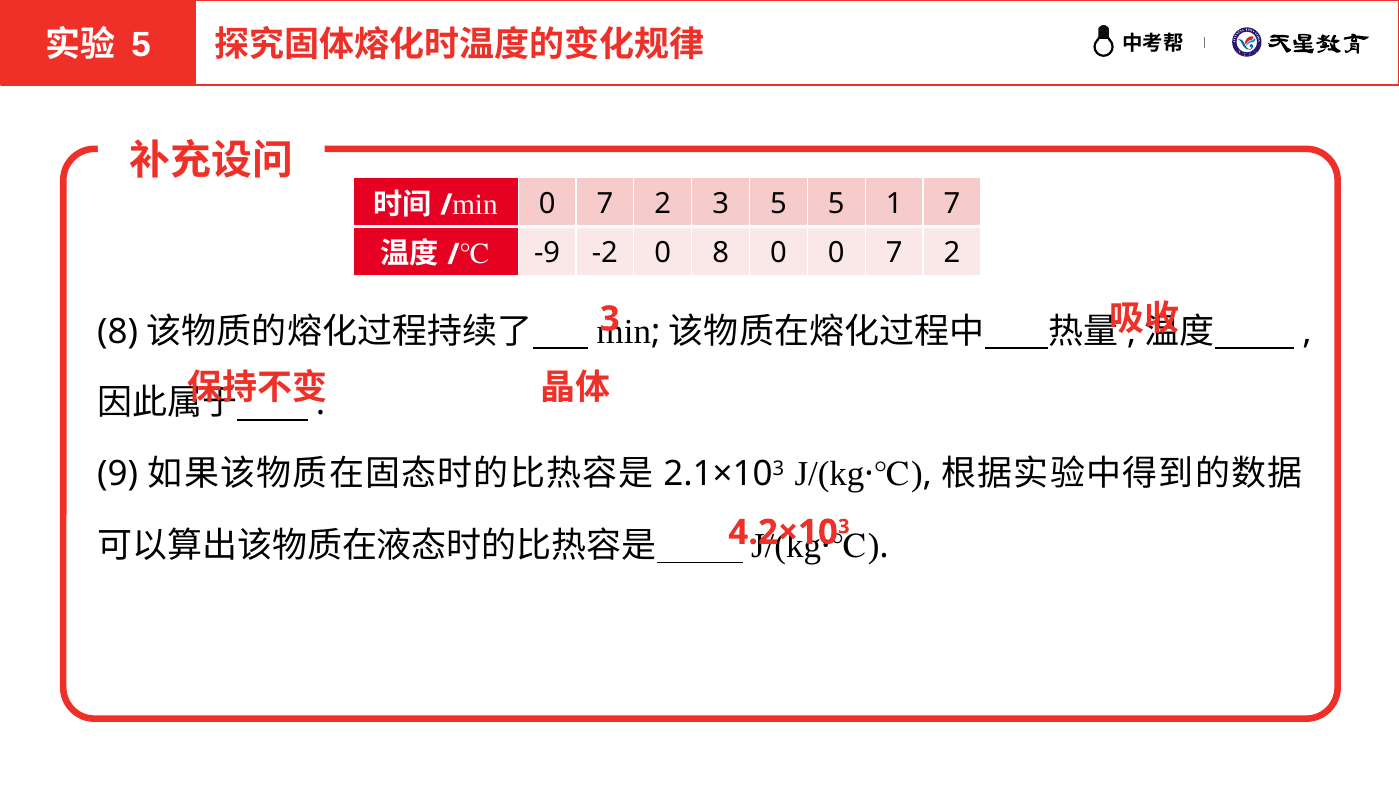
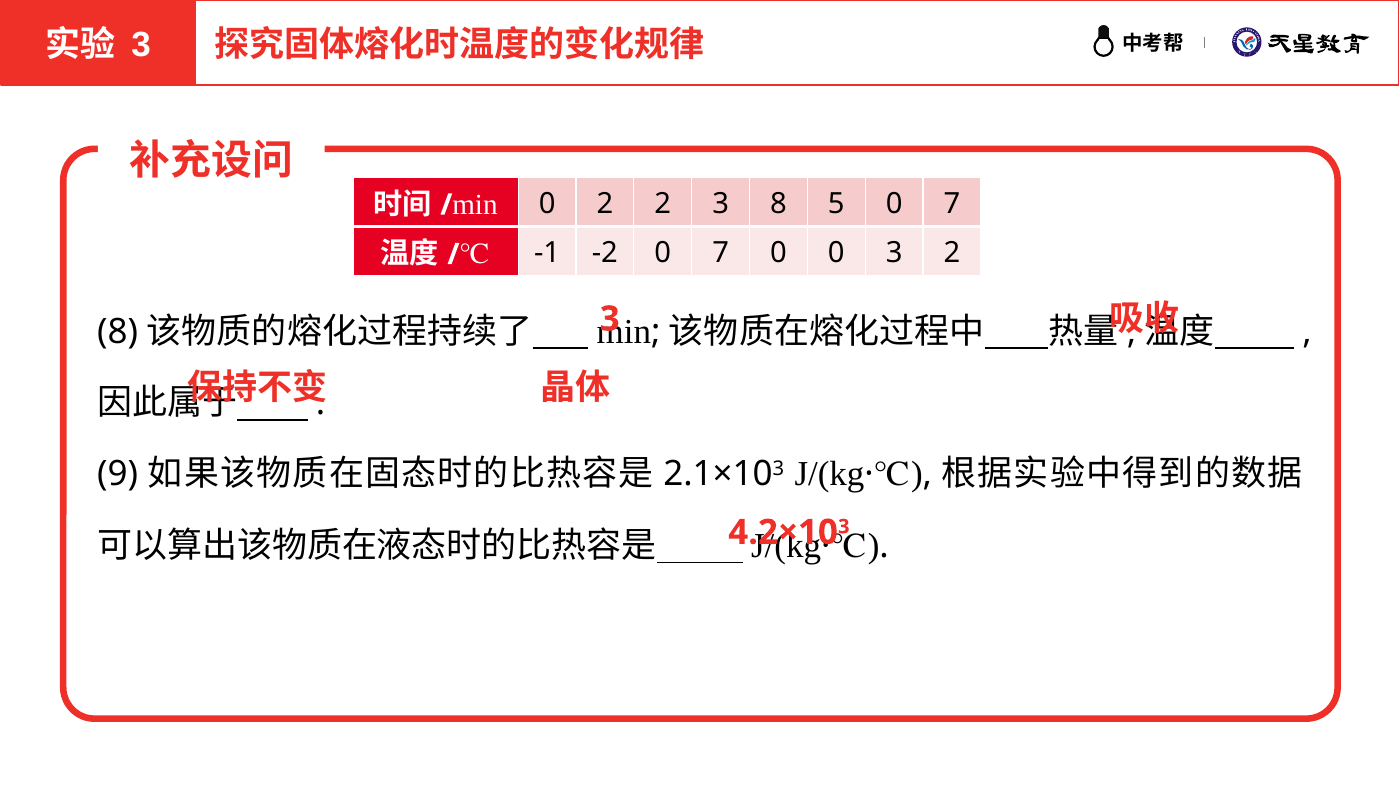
5 at (141, 45): 5 -> 3
7 at (605, 203): 7 -> 2
3 5: 5 -> 8
5 1: 1 -> 0
-9: -9 -> -1
-2 0 8: 8 -> 7
0 0 7: 7 -> 3
